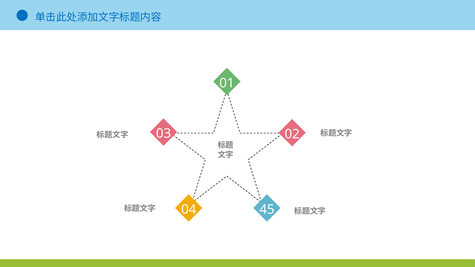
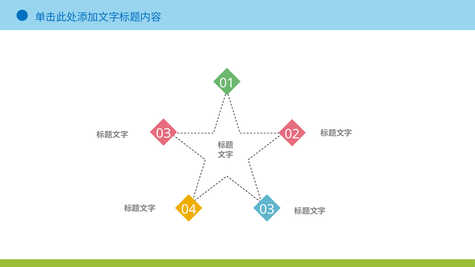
04 45: 45 -> 03
